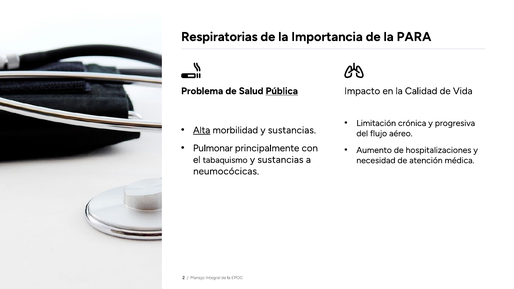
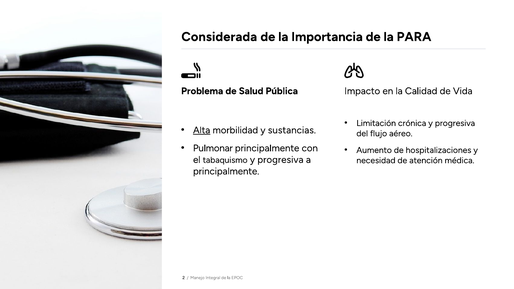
Respiratorias: Respiratorias -> Considerada
Pública underline: present -> none
tabaquismo y sustancias: sustancias -> progresiva
neumocócicas at (226, 171): neumocócicas -> principalmente
